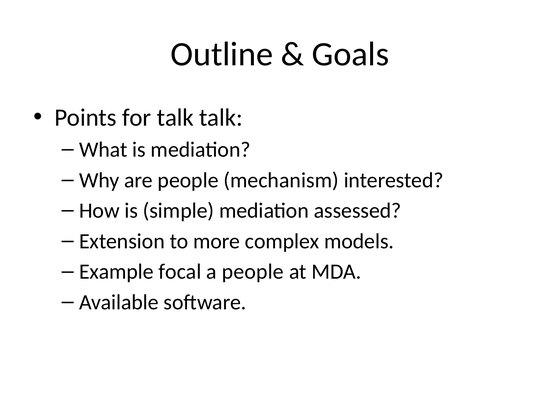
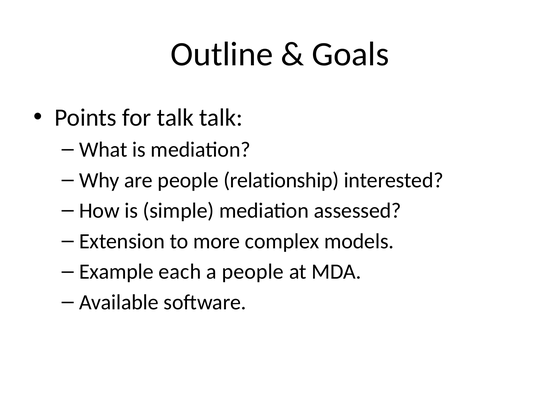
mechanism: mechanism -> relationship
focal: focal -> each
